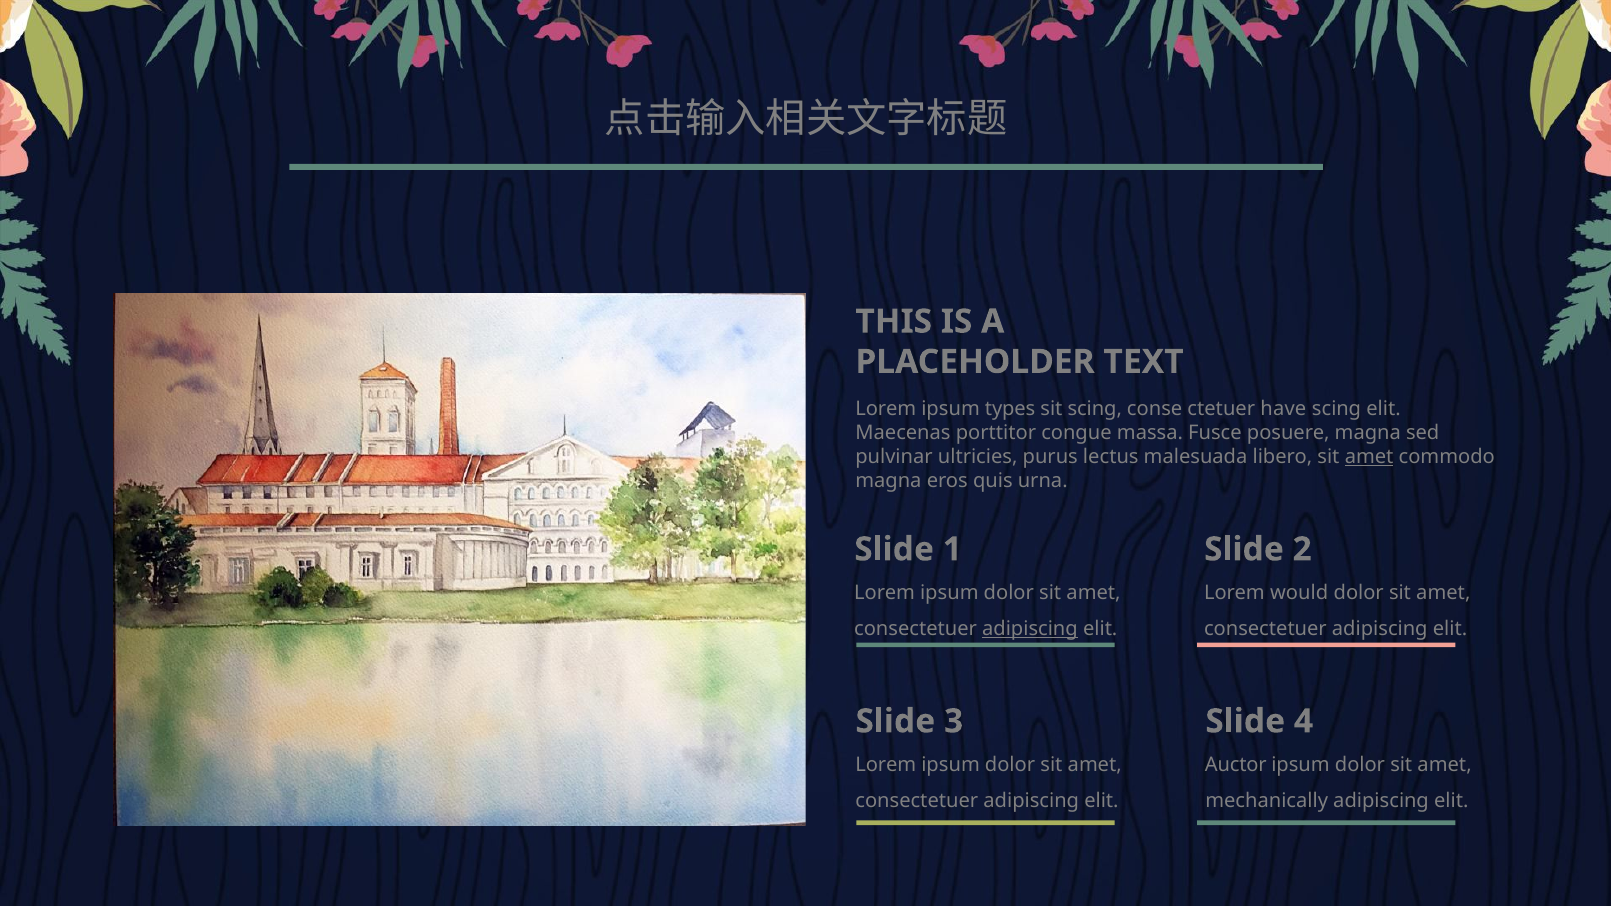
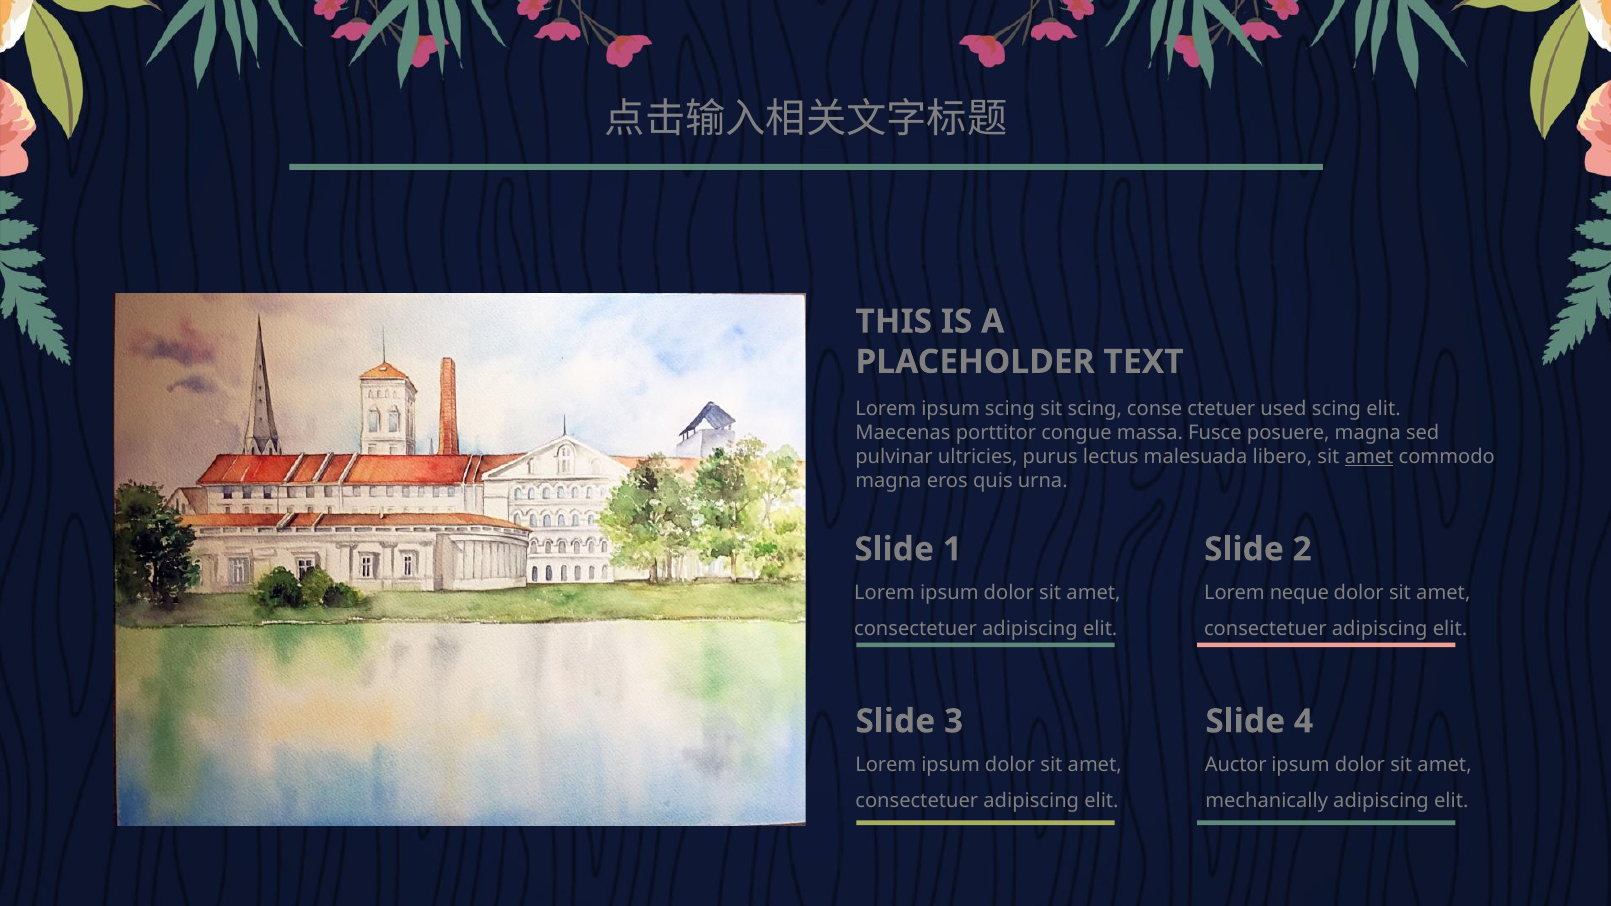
ipsum types: types -> scing
have: have -> used
would: would -> neque
adipiscing at (1030, 629) underline: present -> none
